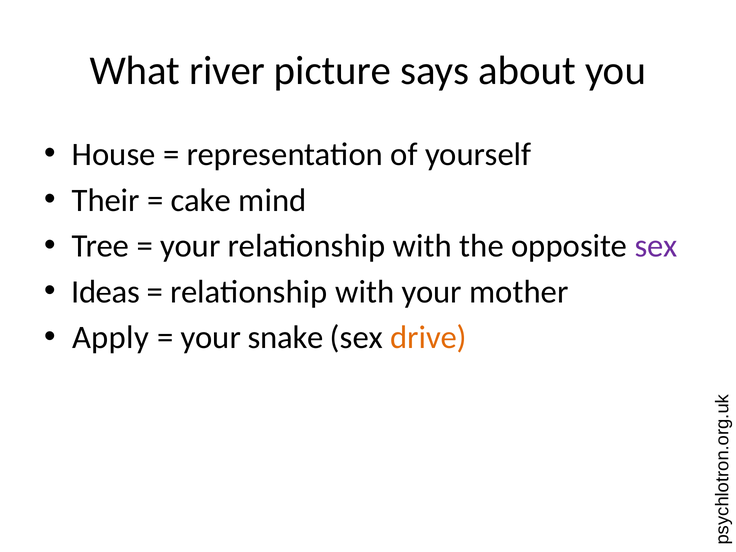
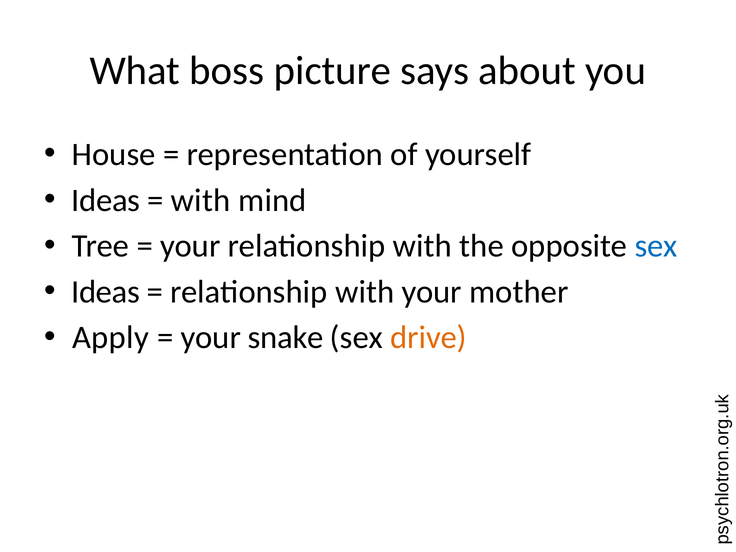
river: river -> boss
Their at (106, 200): Their -> Ideas
cake at (201, 200): cake -> with
sex at (656, 246) colour: purple -> blue
